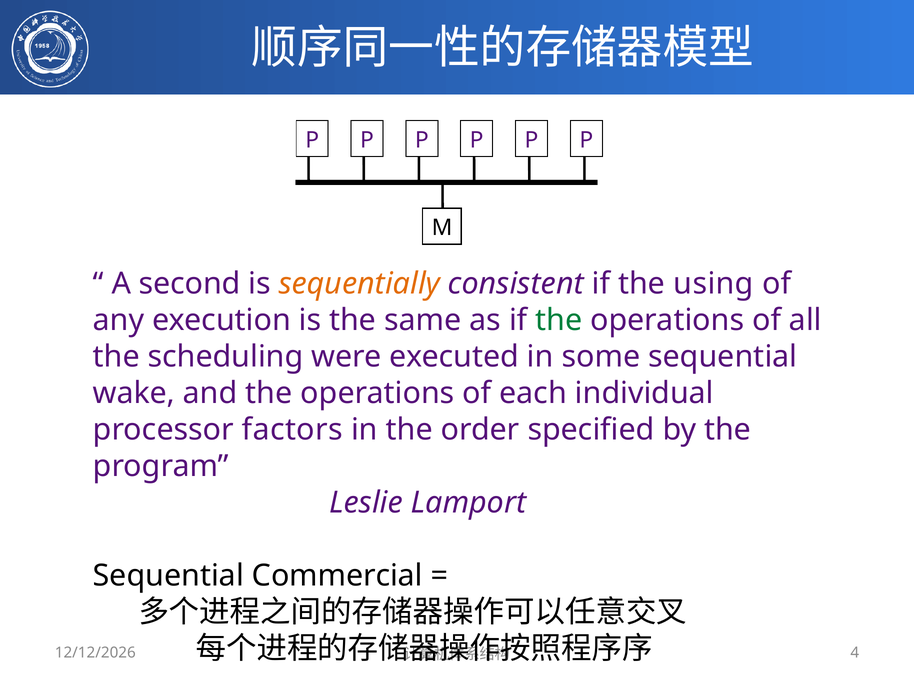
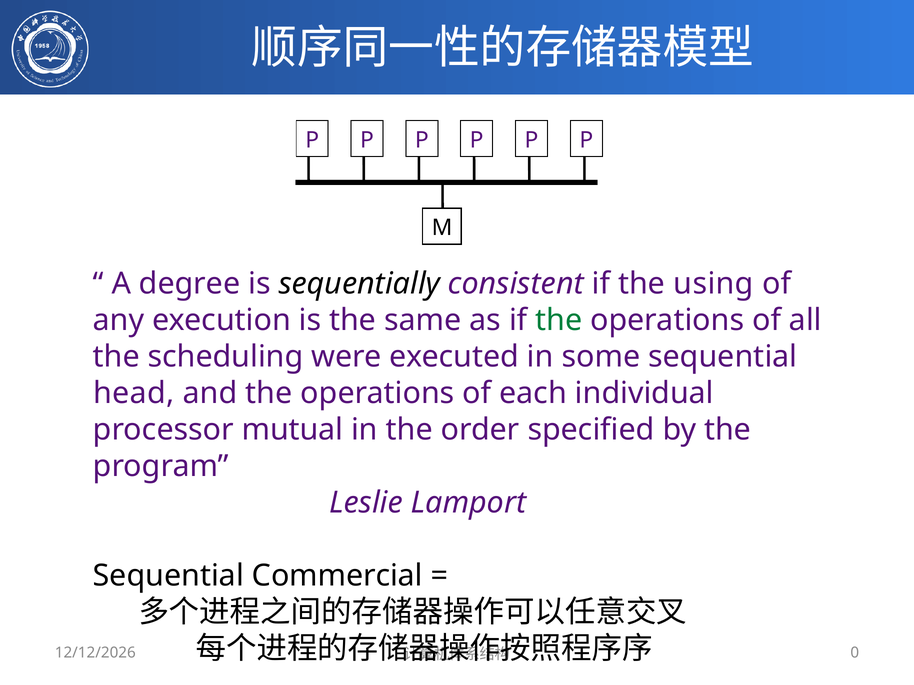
second: second -> degree
sequentially colour: orange -> black
wake: wake -> head
factors: factors -> mutual
4: 4 -> 0
